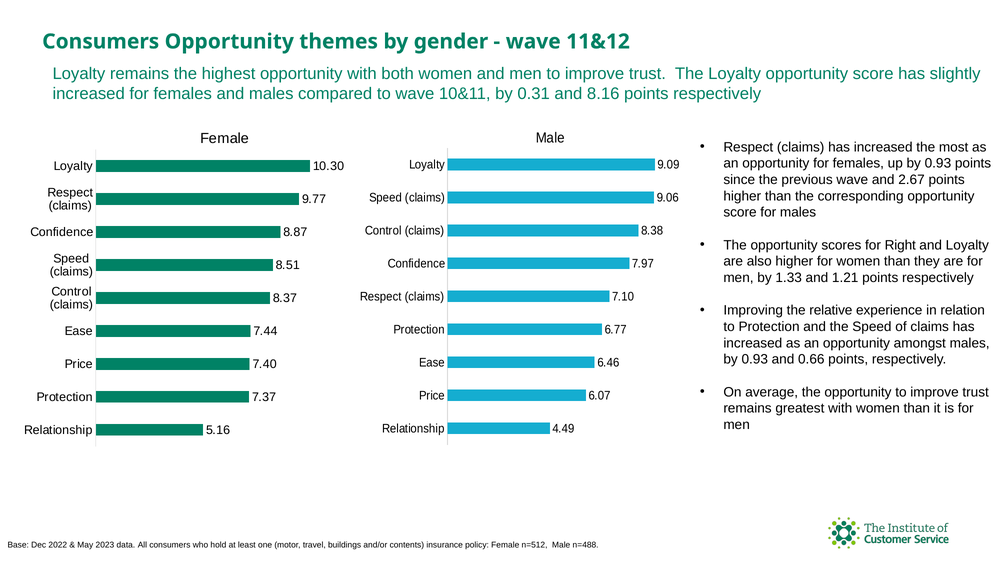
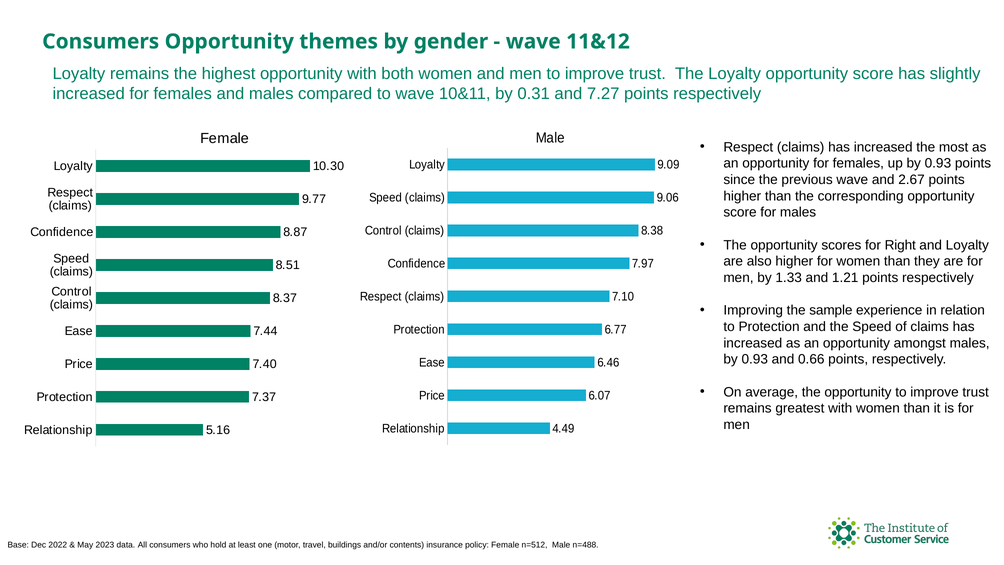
8.16: 8.16 -> 7.27
relative: relative -> sample
